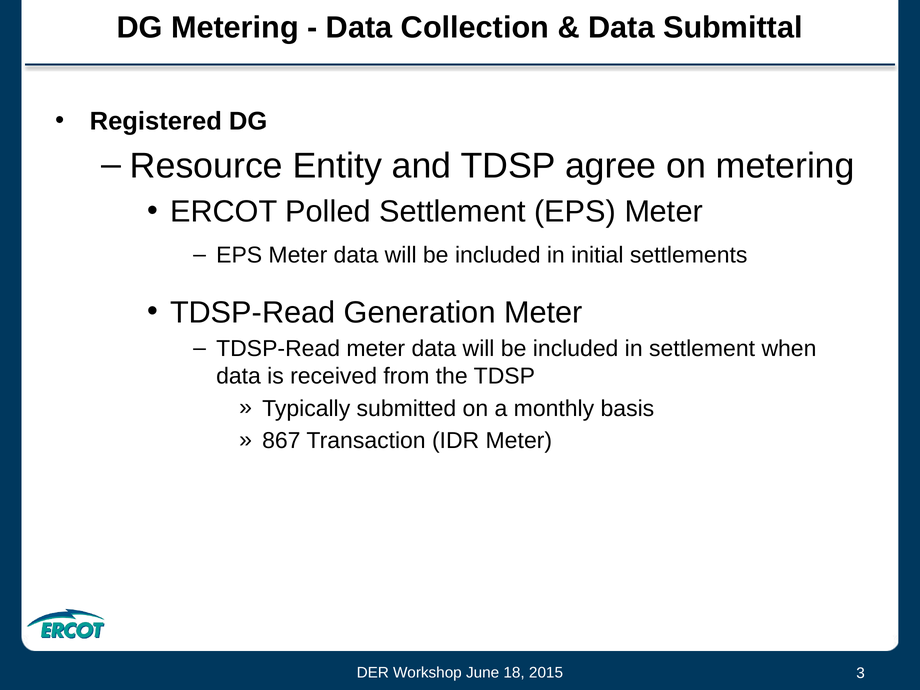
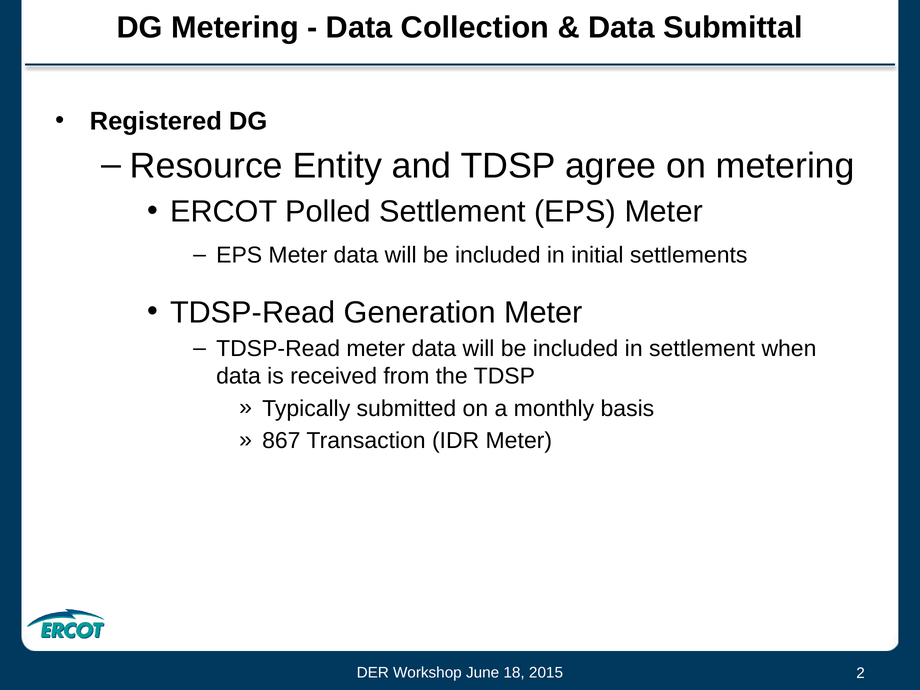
3: 3 -> 2
